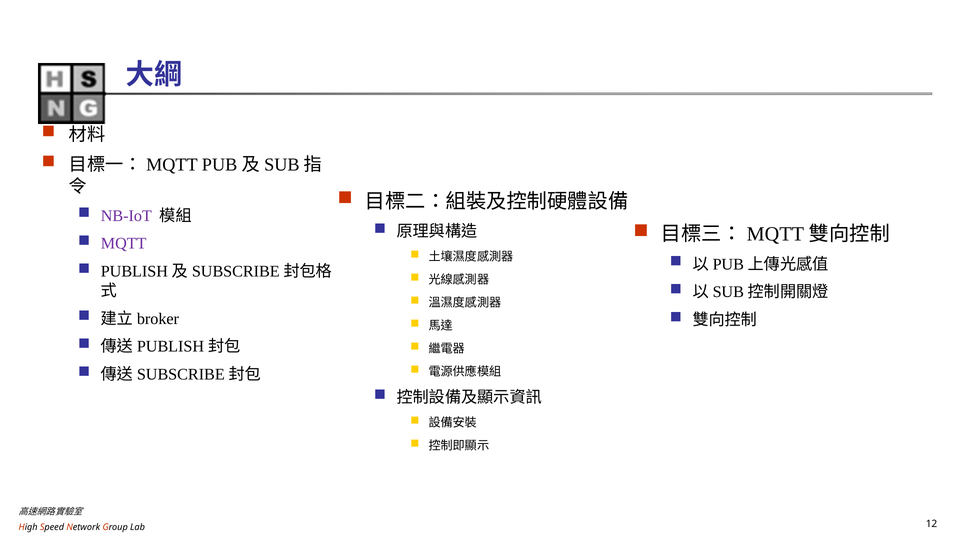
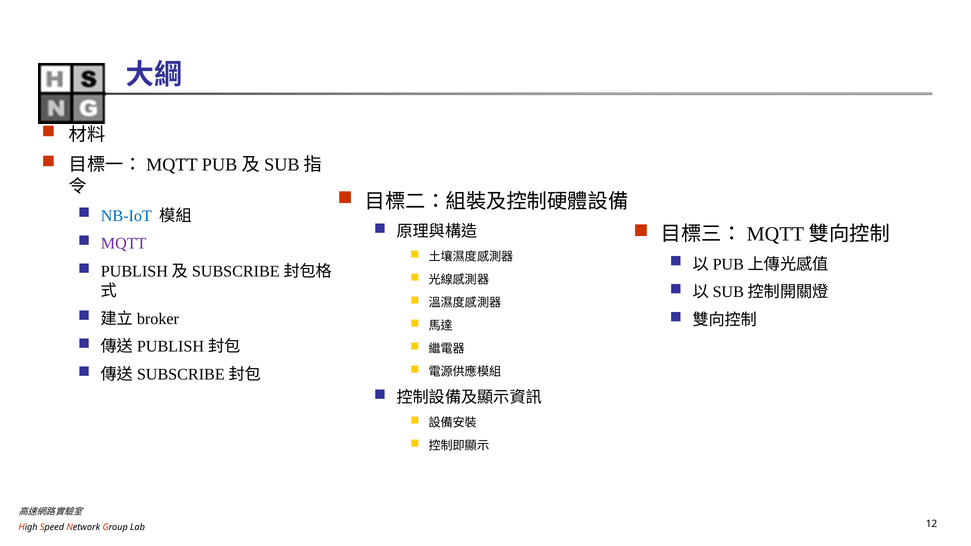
NB-IoT colour: purple -> blue
